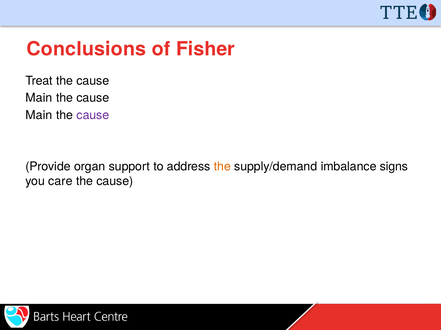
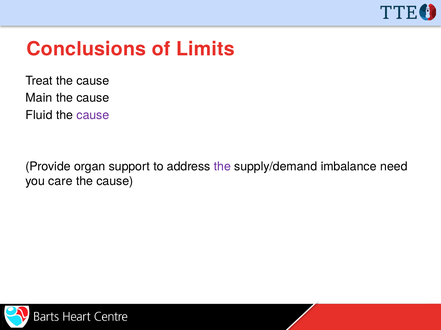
Fisher: Fisher -> Limits
Main at (39, 115): Main -> Fluid
the at (222, 167) colour: orange -> purple
signs: signs -> need
